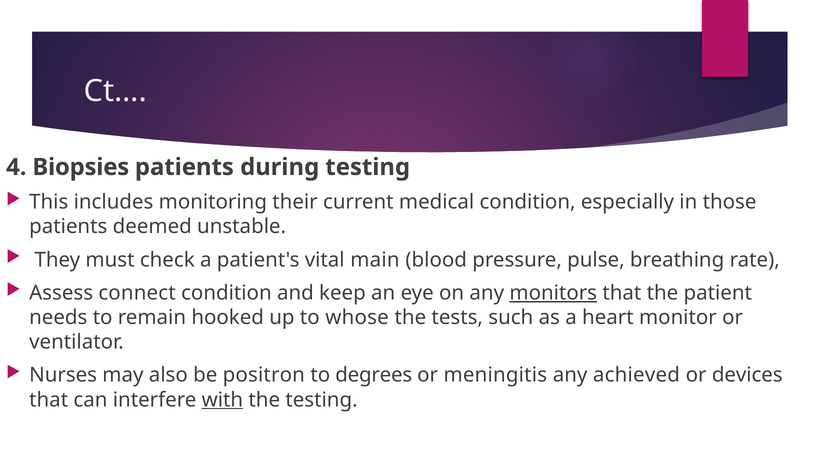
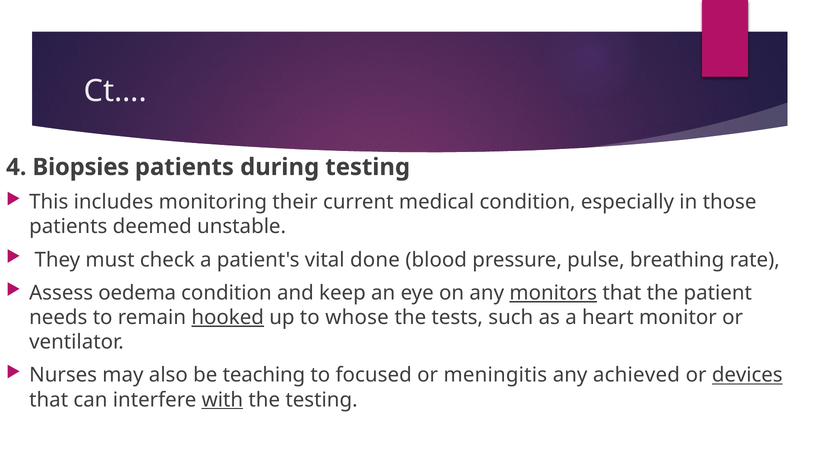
main: main -> done
connect: connect -> oedema
hooked underline: none -> present
positron: positron -> teaching
degrees: degrees -> focused
devices underline: none -> present
